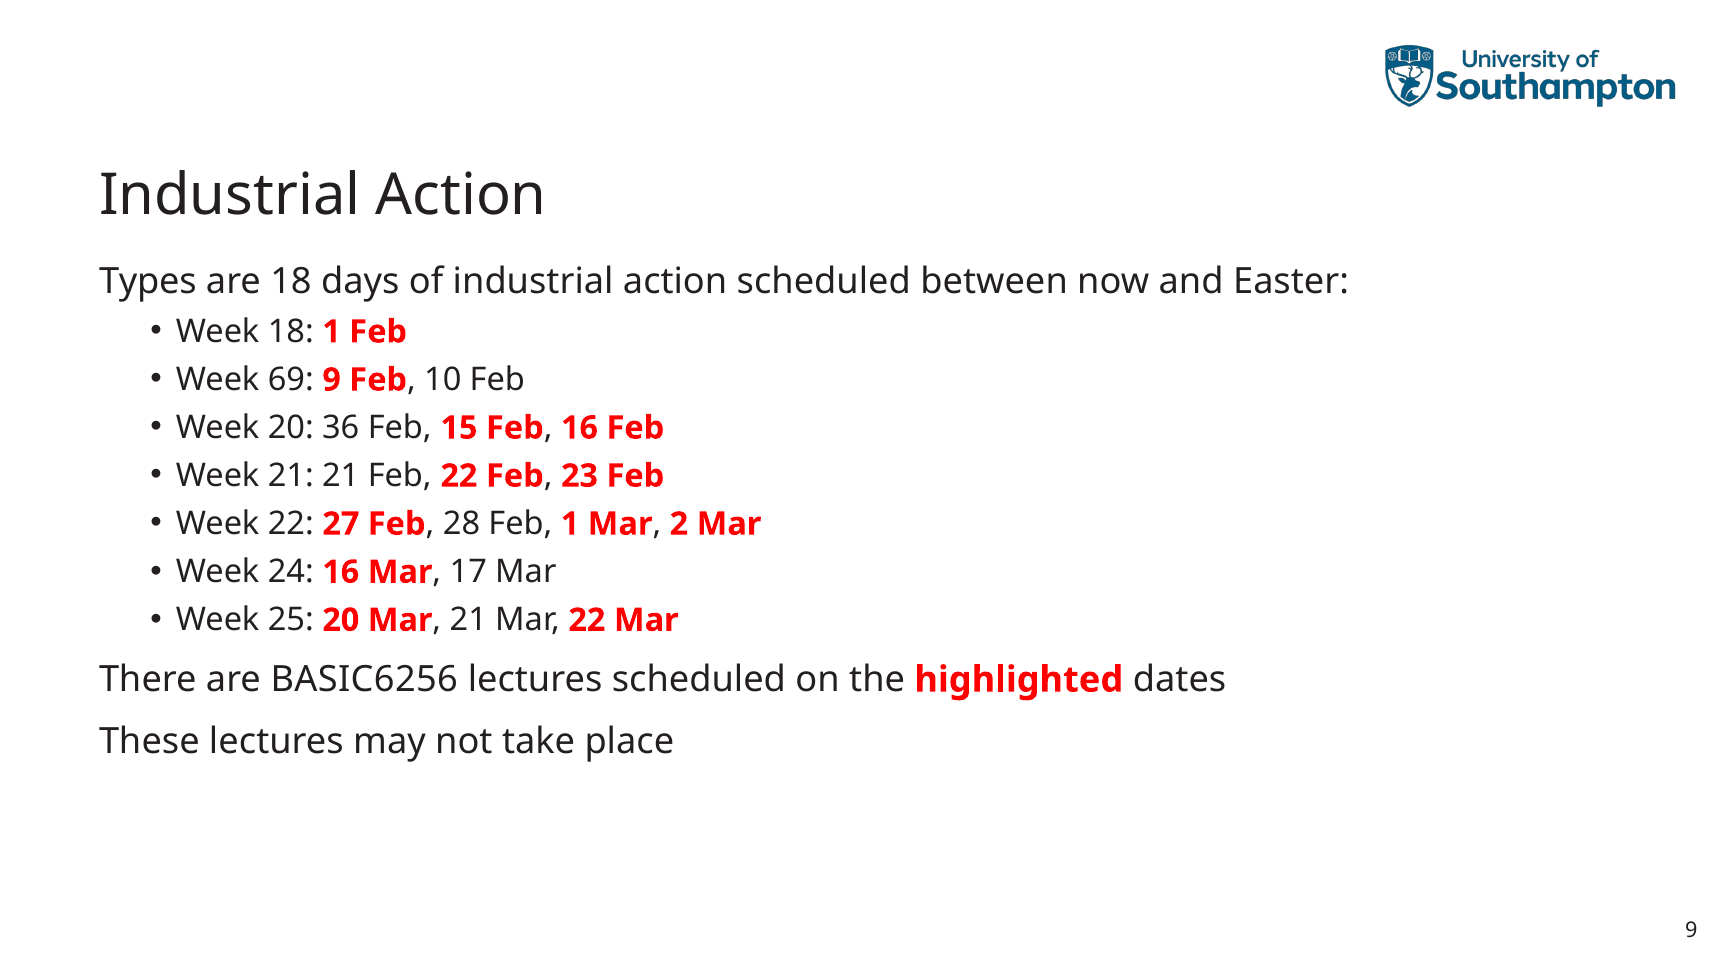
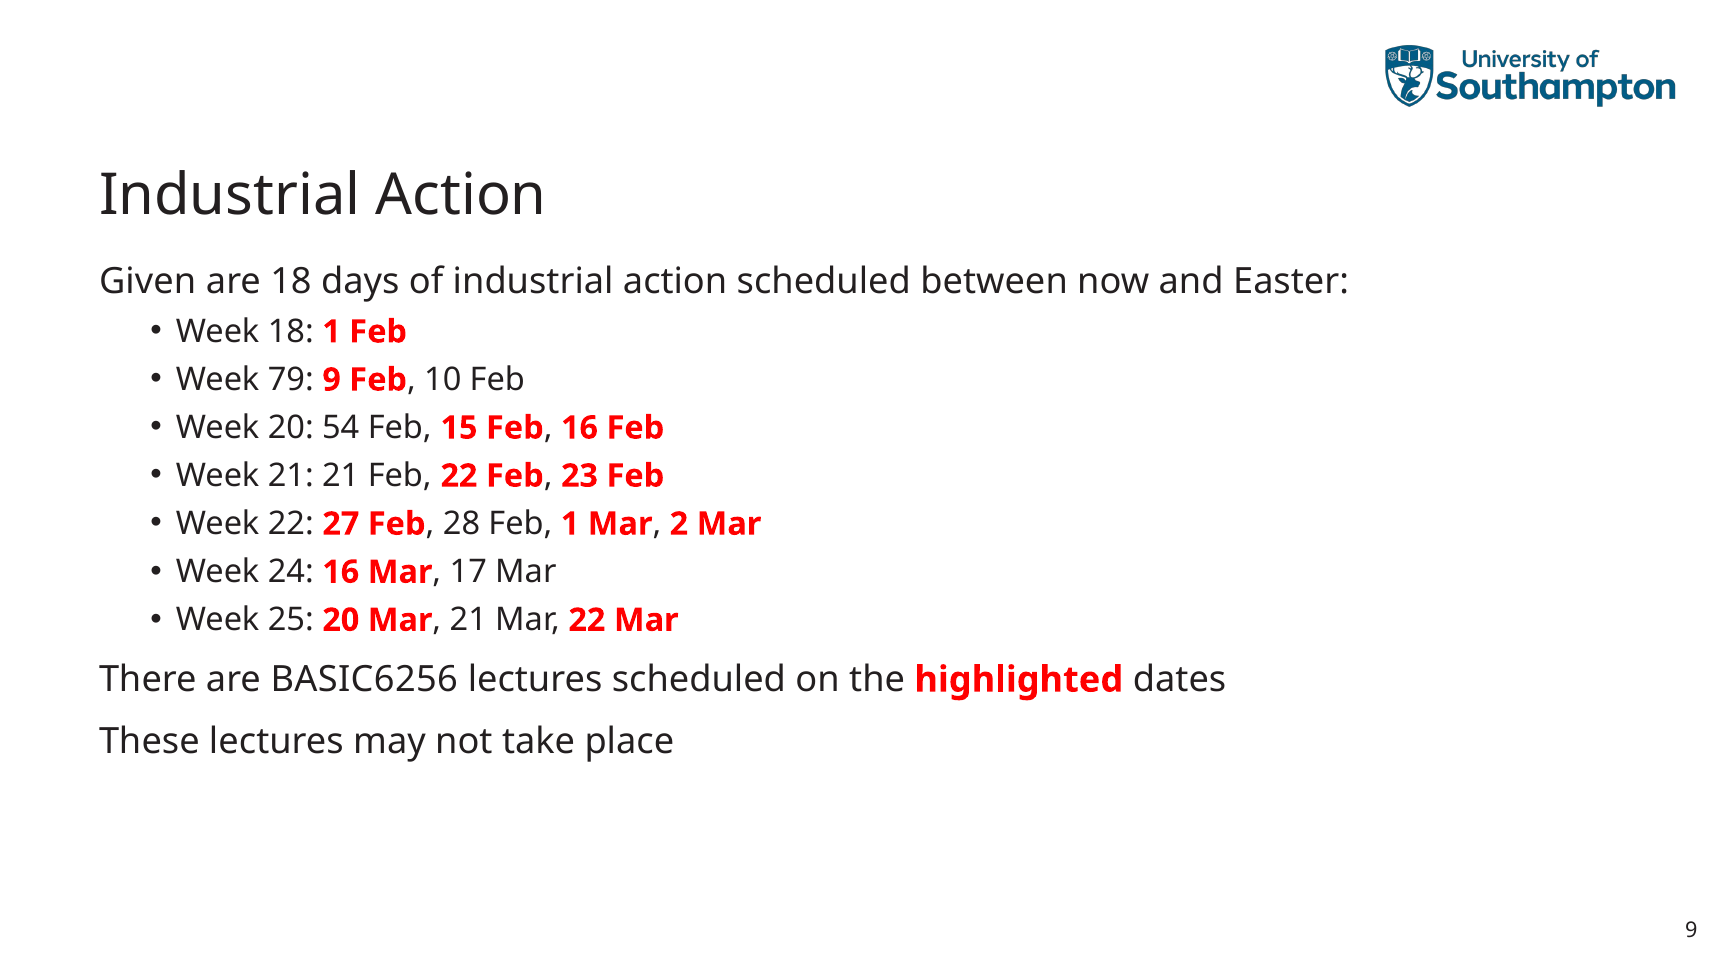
Types: Types -> Given
69: 69 -> 79
36: 36 -> 54
